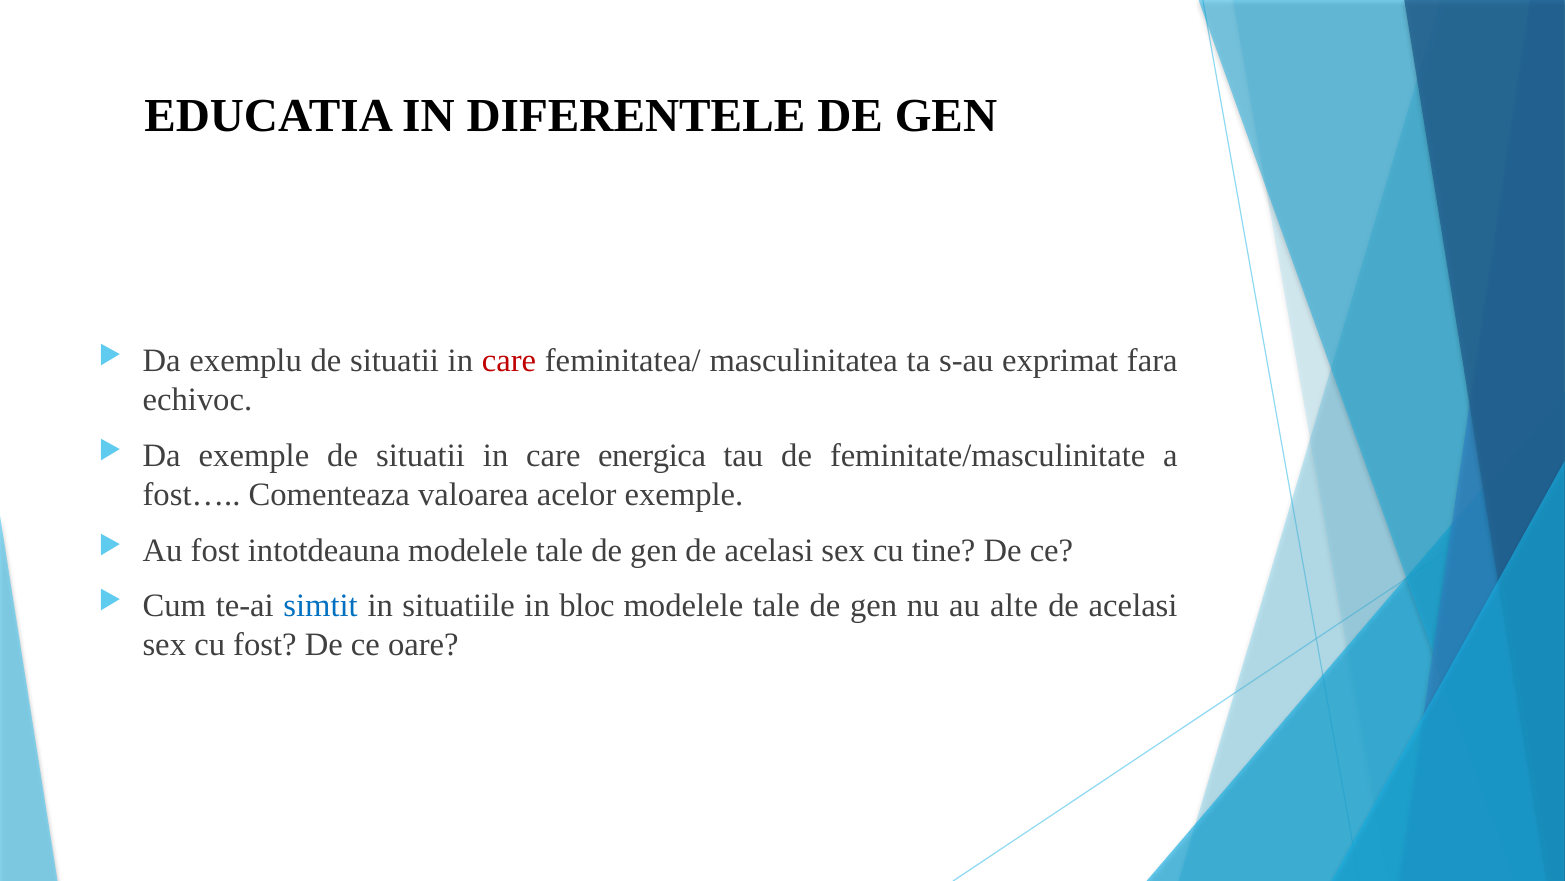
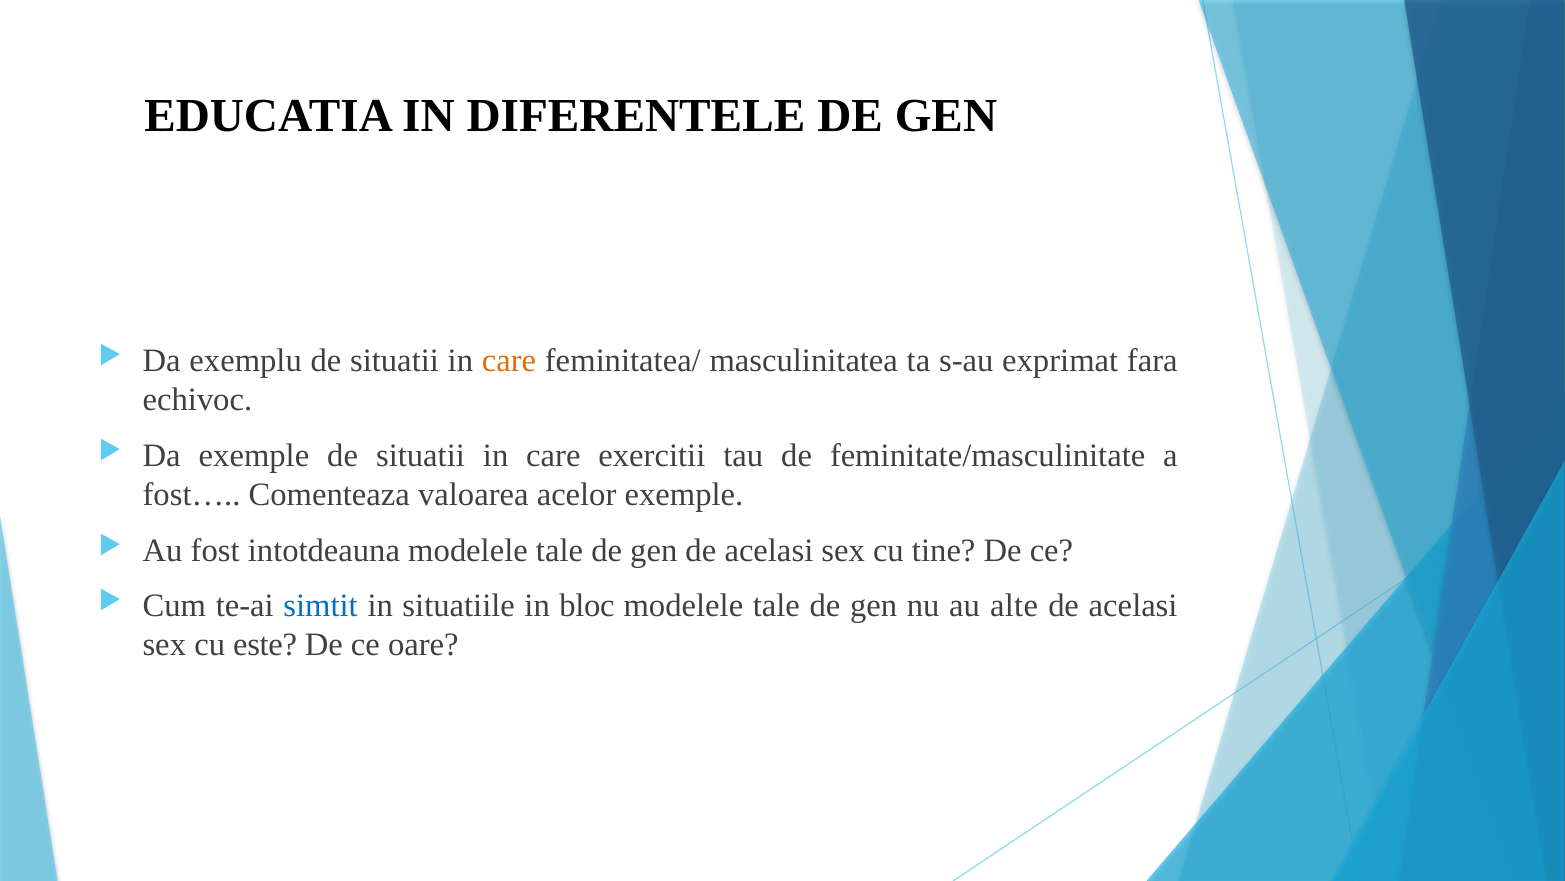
care at (509, 361) colour: red -> orange
energica: energica -> exercitii
cu fost: fost -> este
